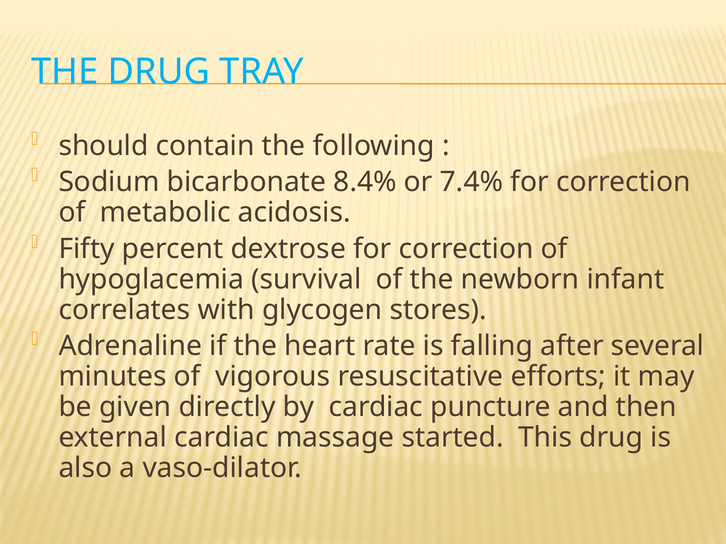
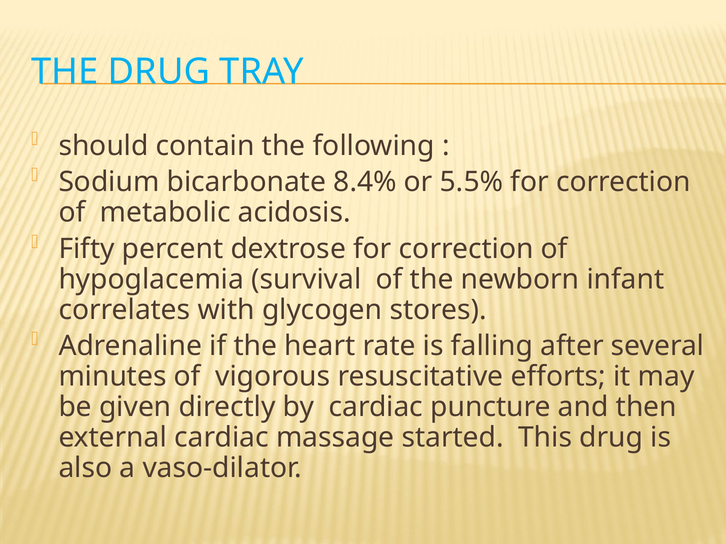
7.4%: 7.4% -> 5.5%
